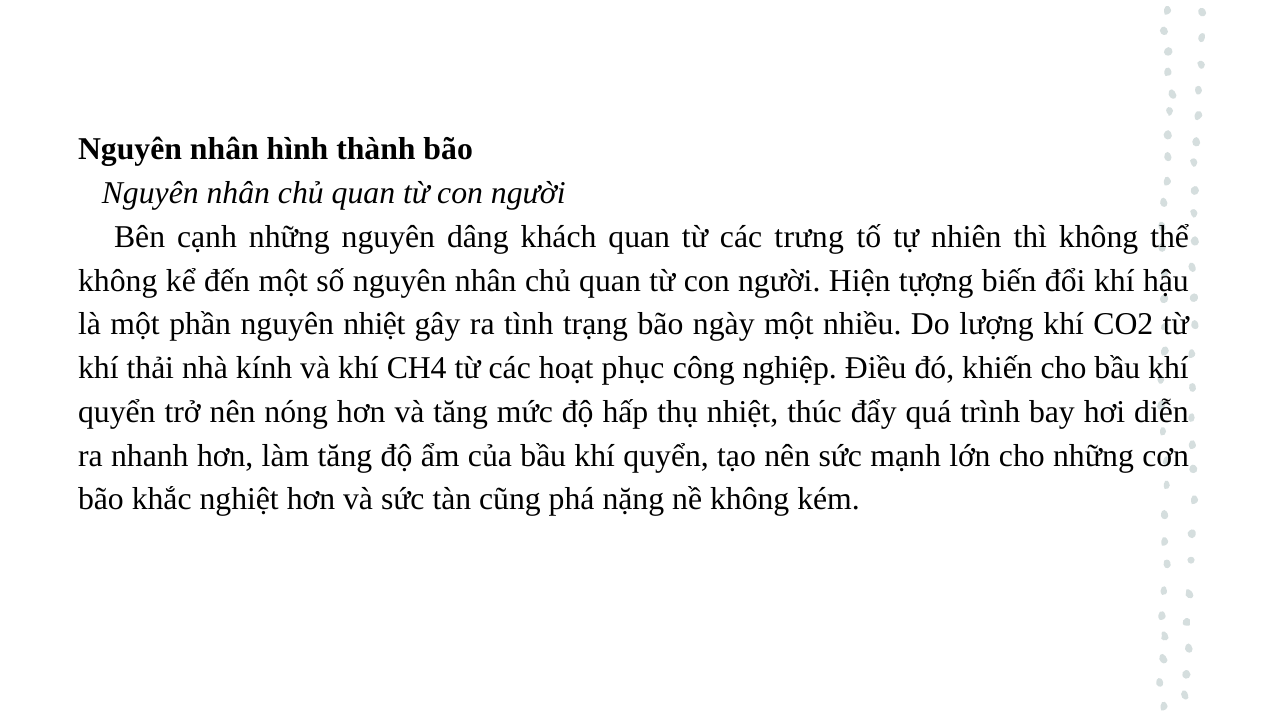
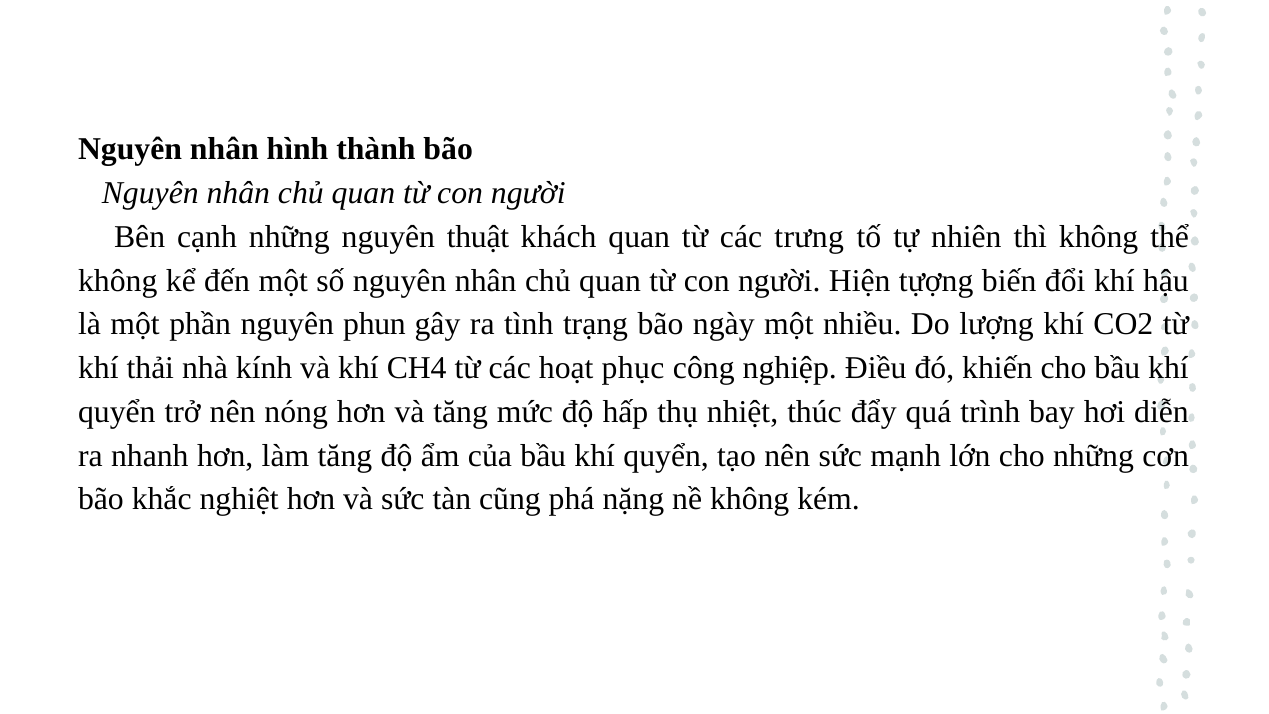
dâng: dâng -> thuật
nguyên nhiệt: nhiệt -> phun
